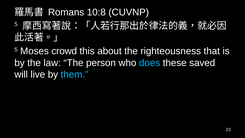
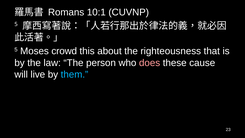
10:8: 10:8 -> 10:1
does colour: light blue -> pink
saved: saved -> cause
